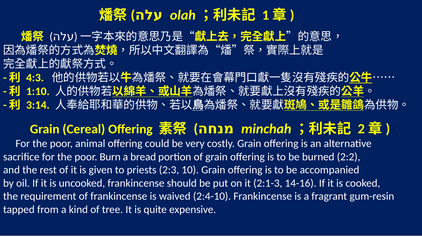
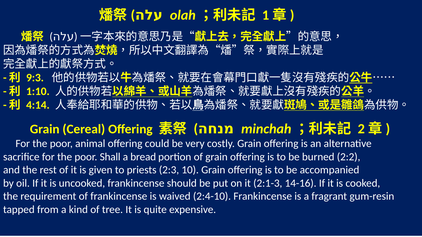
4:3: 4:3 -> 9:3
3:14: 3:14 -> 4:14
Burn: Burn -> Shall
